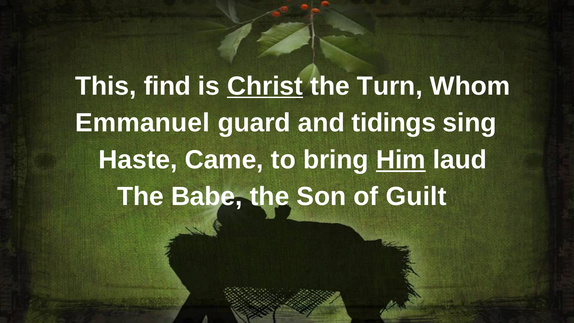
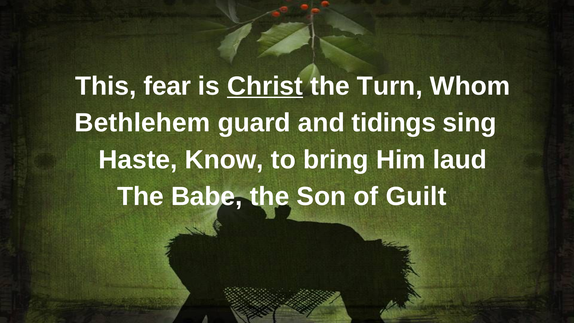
find: find -> fear
Emmanuel: Emmanuel -> Bethlehem
Came: Came -> Know
Him underline: present -> none
